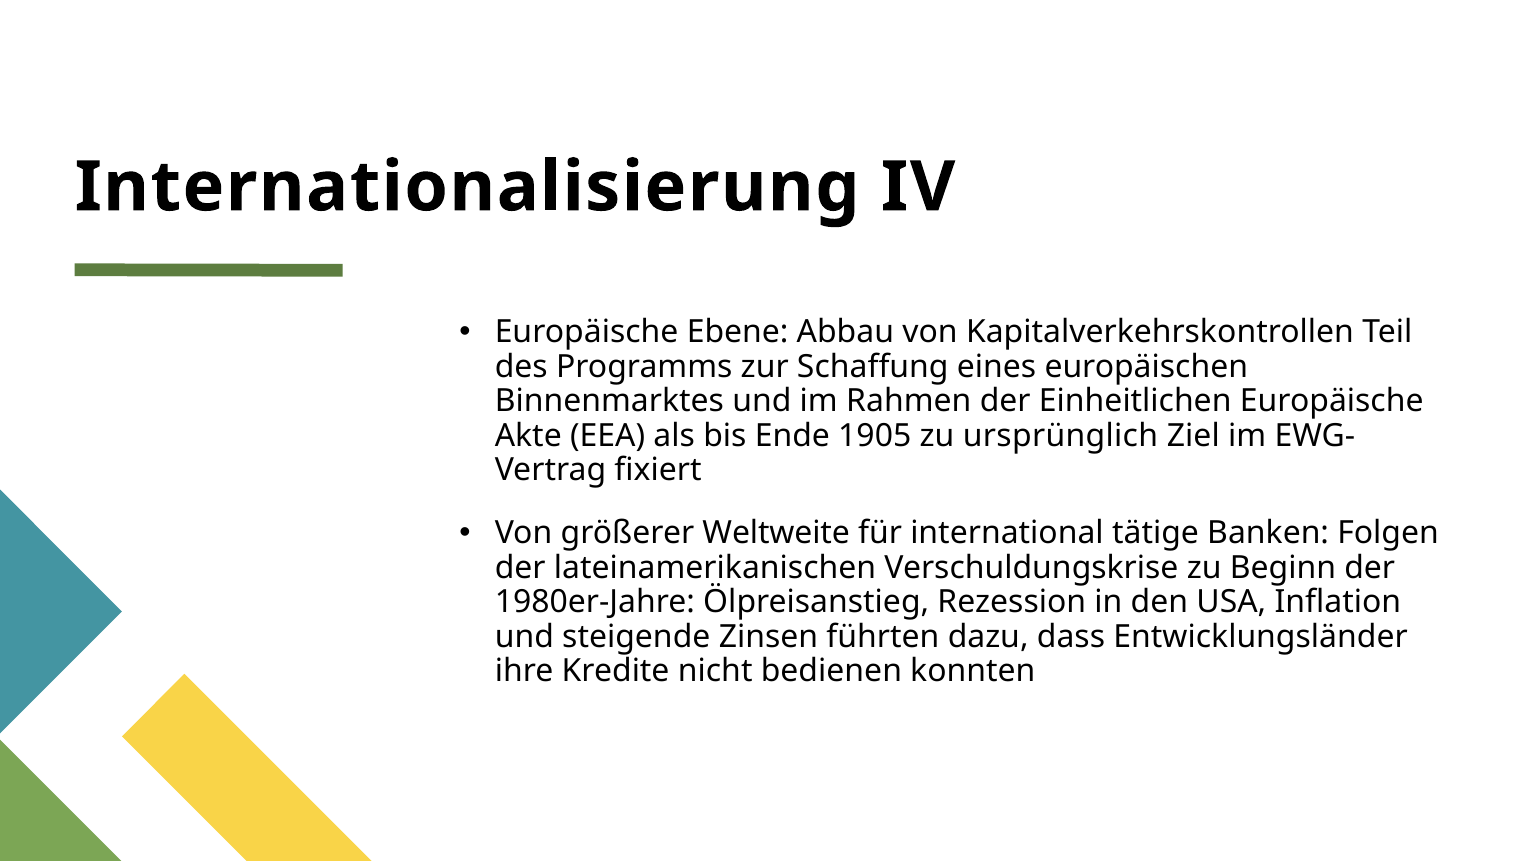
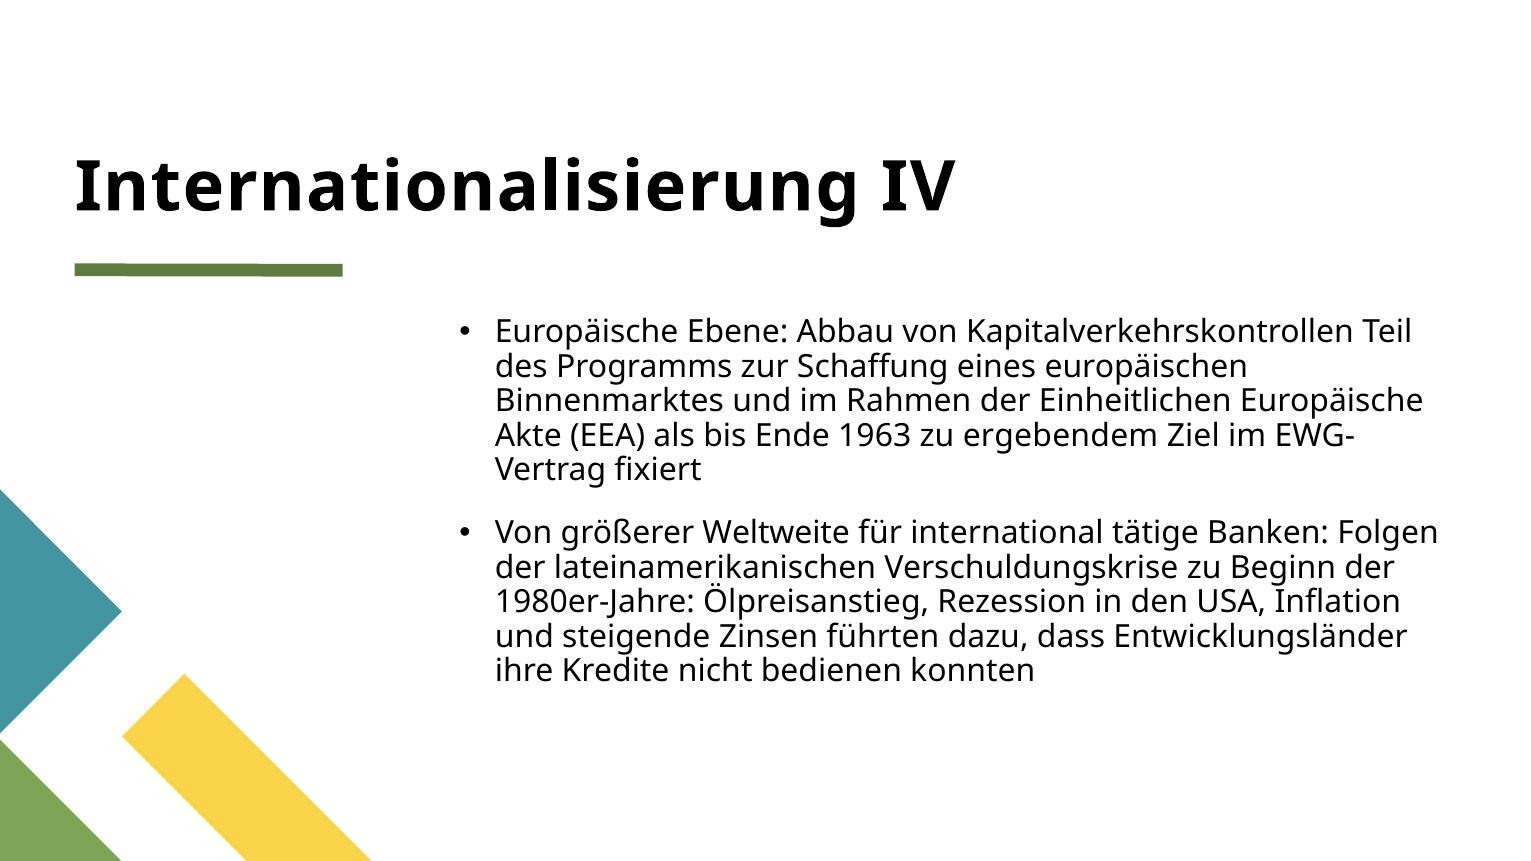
1905: 1905 -> 1963
ursprünglich: ursprünglich -> ergebendem
